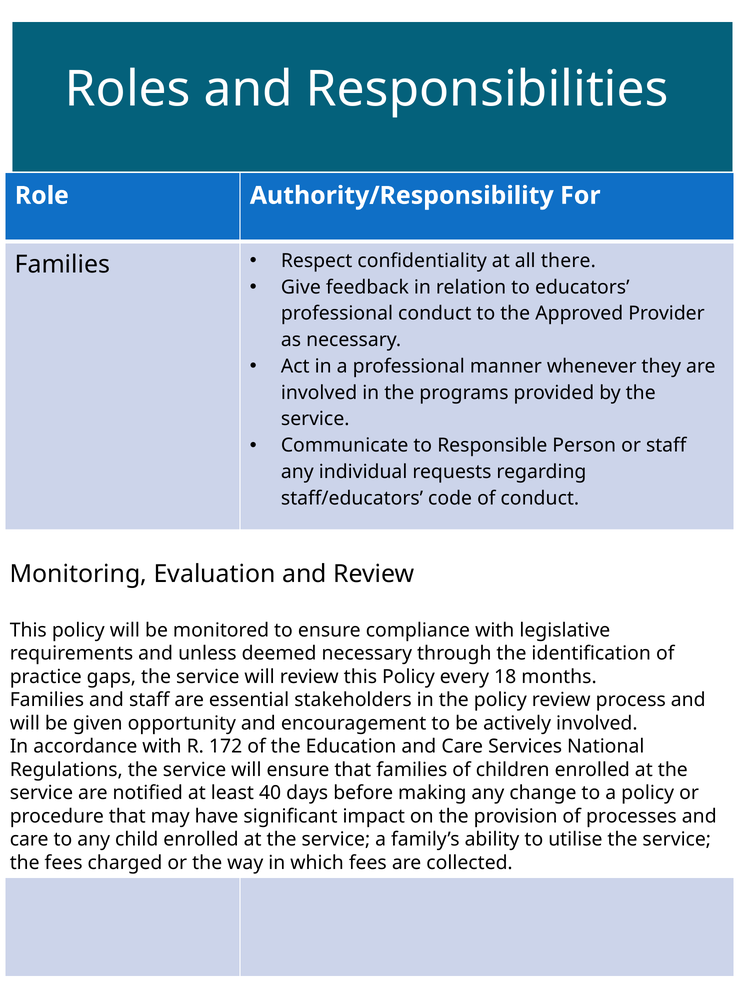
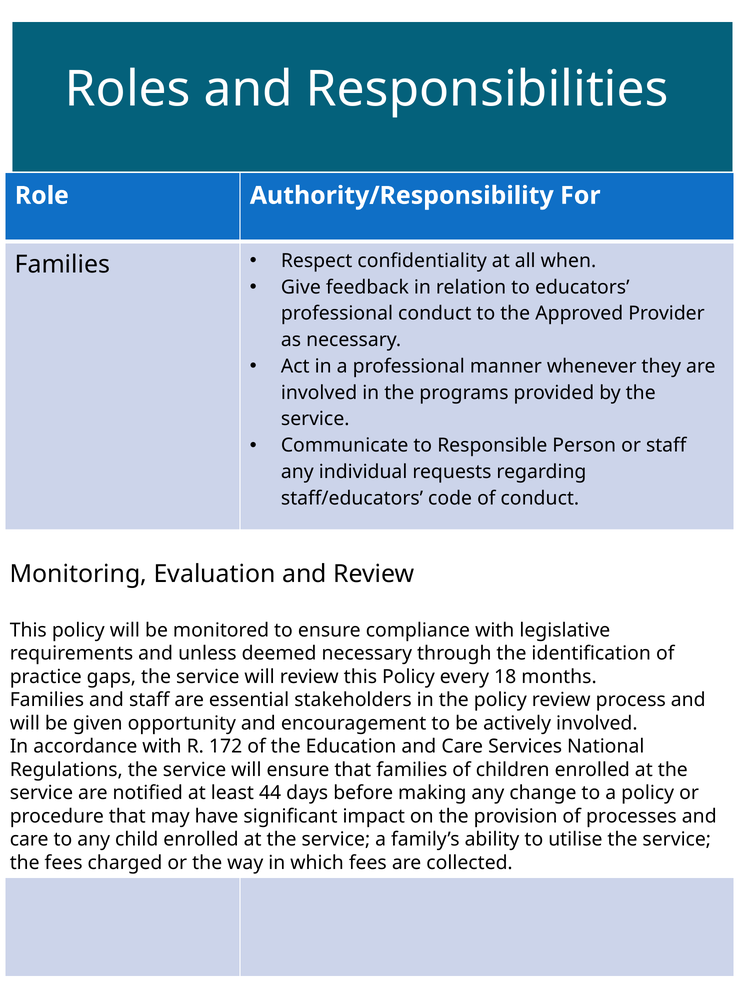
there: there -> when
40: 40 -> 44
